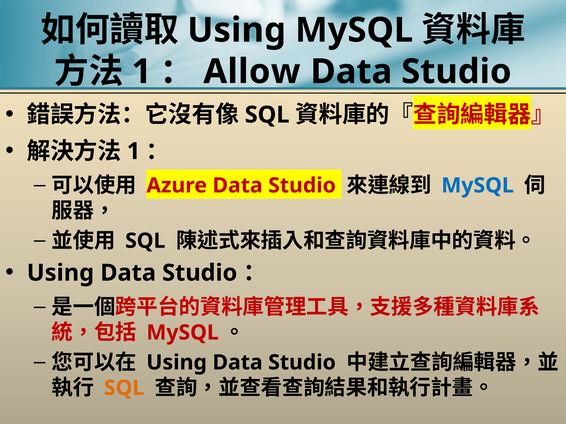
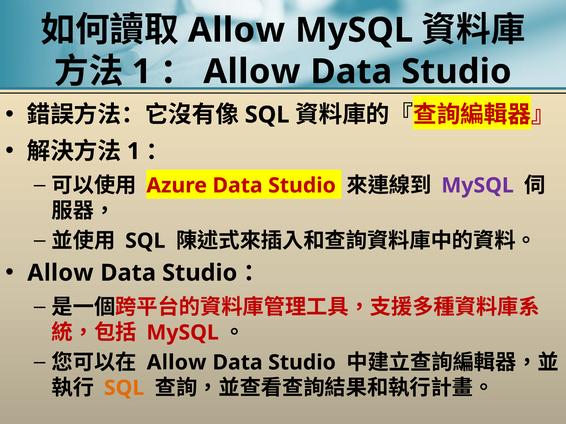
Using at (237, 30): Using -> Allow
MySQL at (478, 186) colour: blue -> purple
Using at (60, 273): Using -> Allow
Using at (177, 363): Using -> Allow
